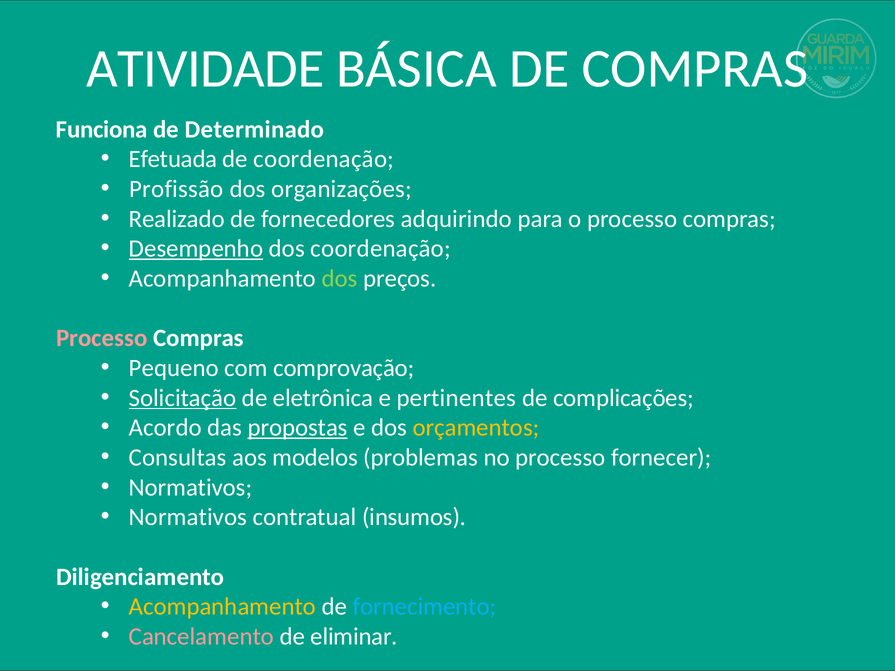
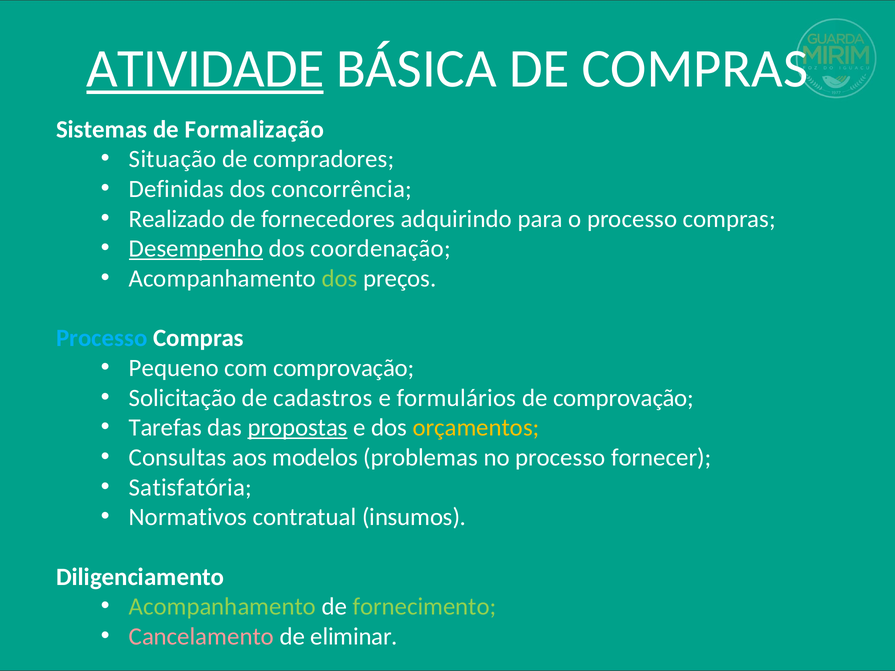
ATIVIDADE underline: none -> present
Funciona: Funciona -> Sistemas
Determinado: Determinado -> Formalização
Efetuada: Efetuada -> Situação
de coordenação: coordenação -> compradores
Profissão: Profissão -> Definidas
organizações: organizações -> concorrência
Processo at (102, 338) colour: pink -> light blue
Solicitação underline: present -> none
eletrônica: eletrônica -> cadastros
pertinentes: pertinentes -> formulários
de complicações: complicações -> comprovação
Acordo: Acordo -> Tarefas
Normativos at (191, 487): Normativos -> Satisfatória
Acompanhamento at (222, 607) colour: yellow -> light green
fornecimento colour: light blue -> light green
